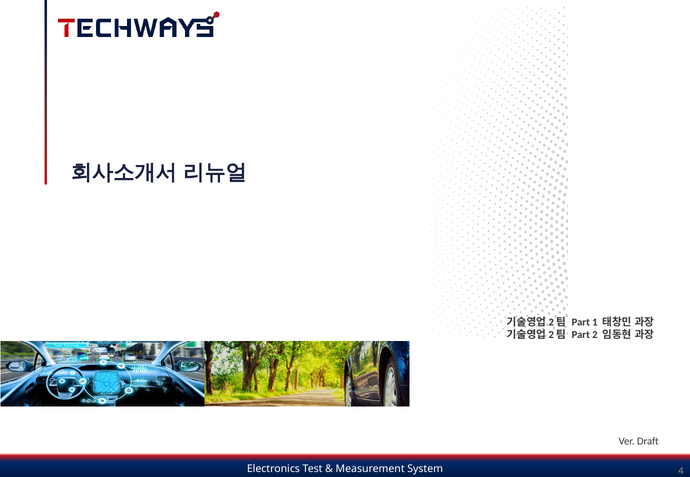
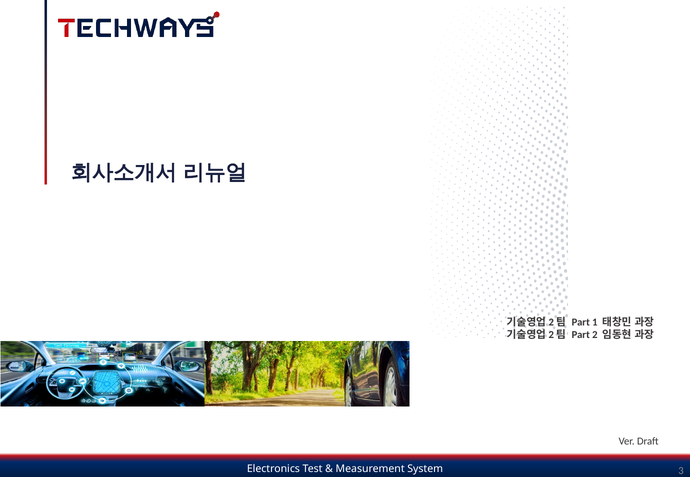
4: 4 -> 3
